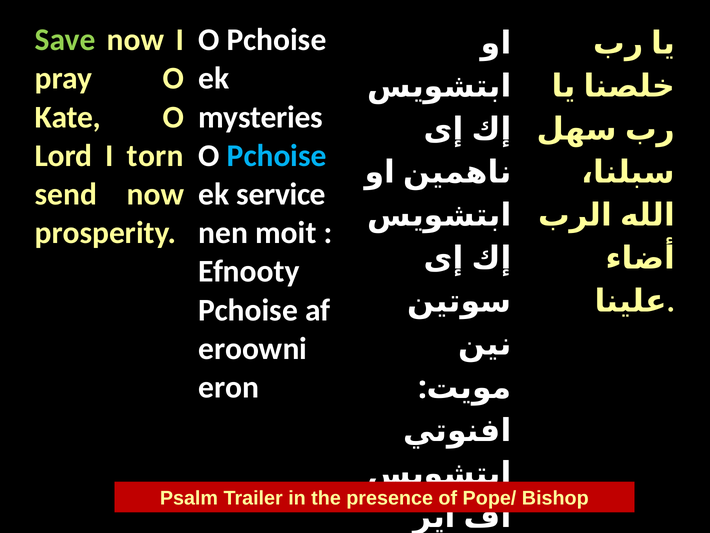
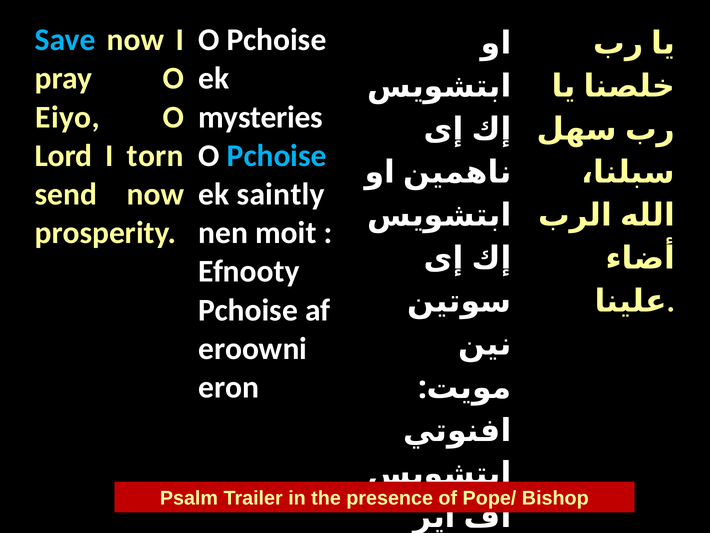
Save colour: light green -> light blue
Kate: Kate -> Eiyo
service: service -> saintly
